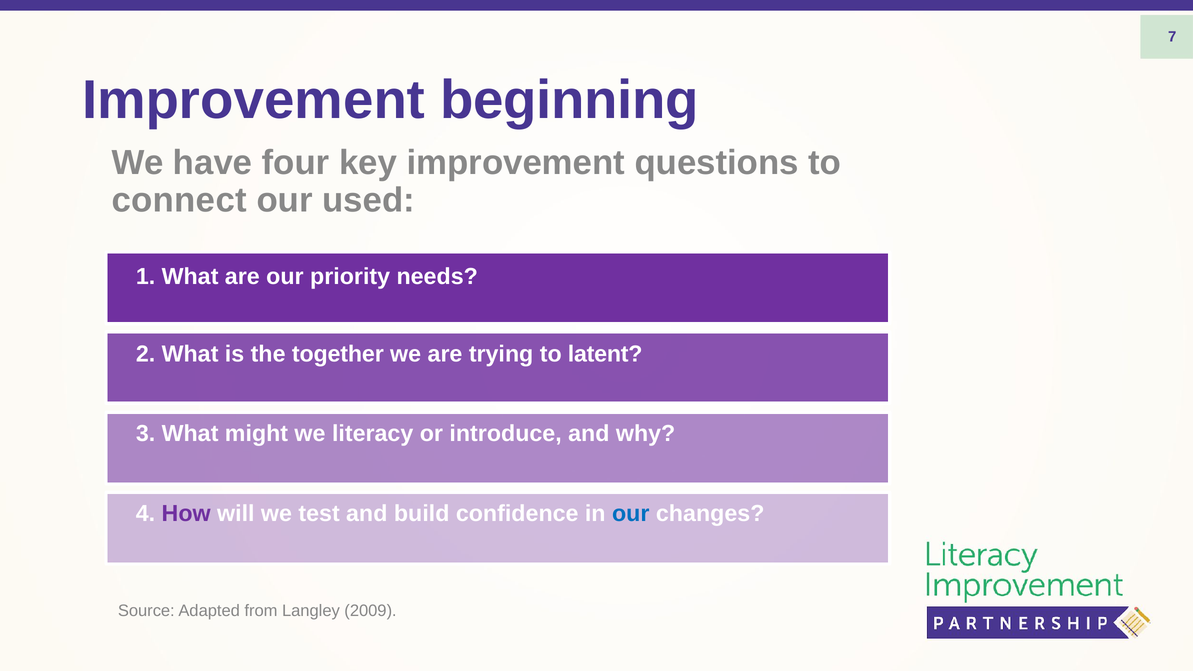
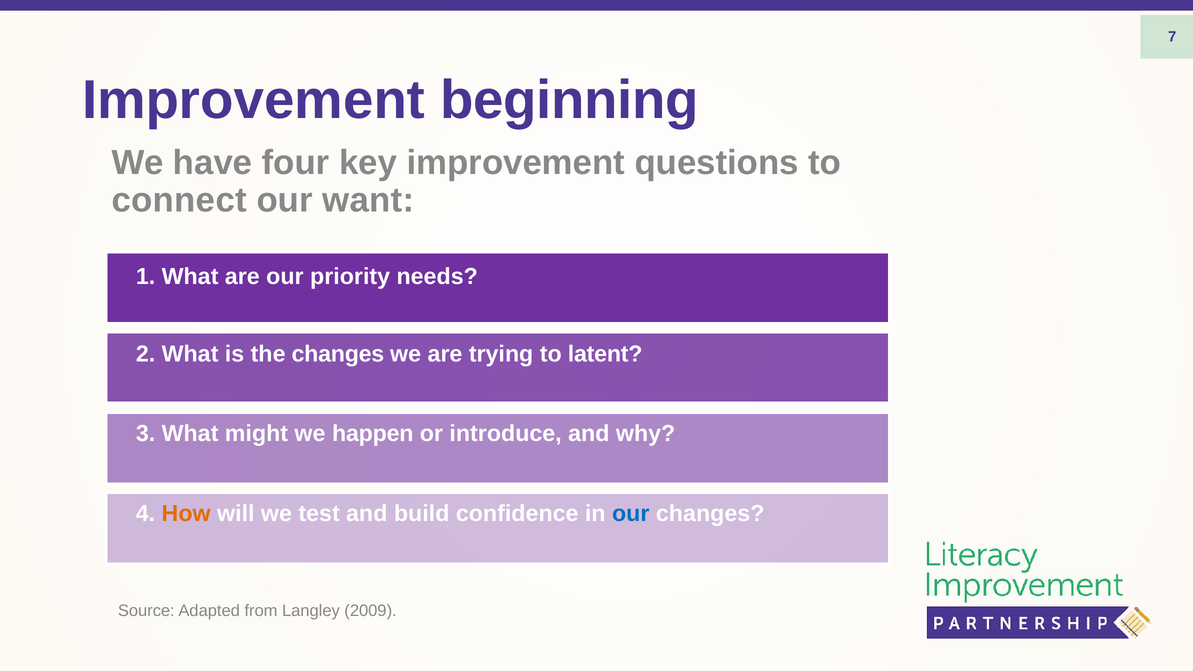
used: used -> want
the together: together -> changes
literacy: literacy -> happen
How colour: purple -> orange
